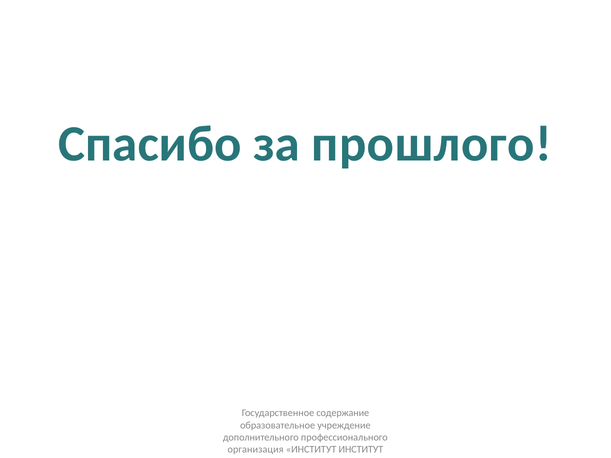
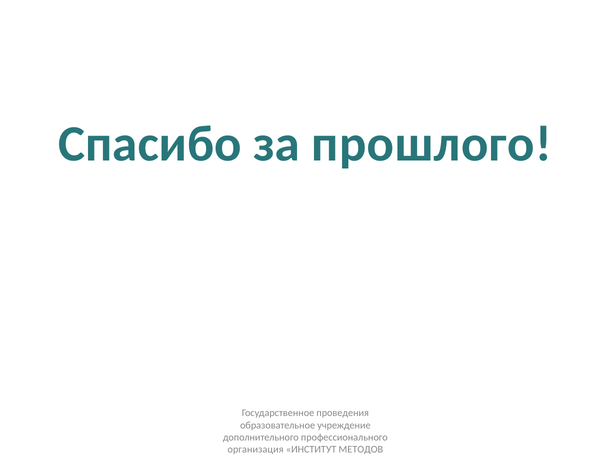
содержание: содержание -> проведения
ИНСТИТУТ ИНСТИТУТ: ИНСТИТУТ -> МЕТОДОВ
